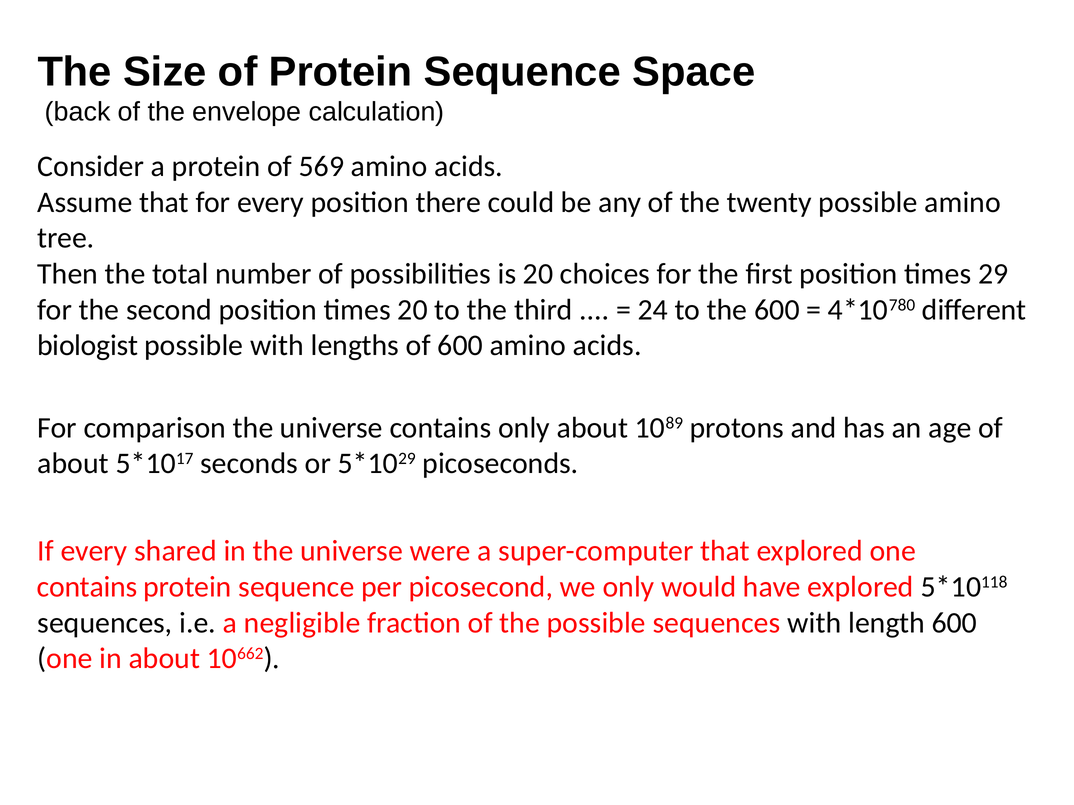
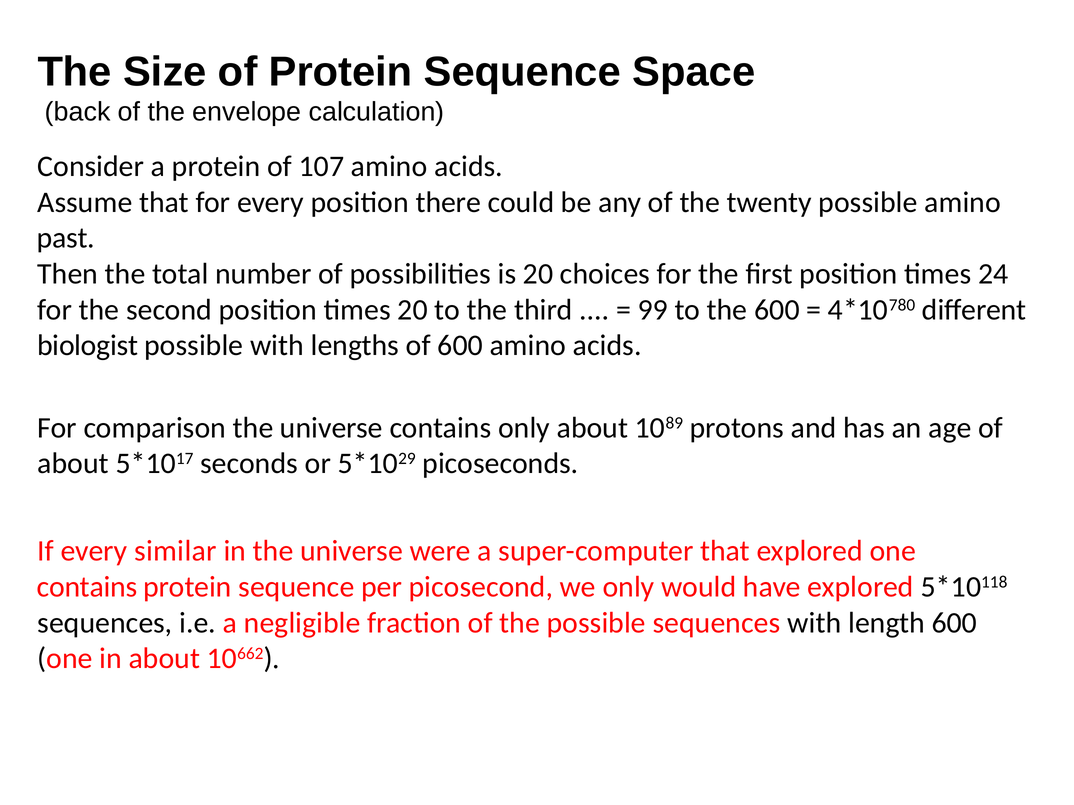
569: 569 -> 107
tree: tree -> past
29: 29 -> 24
24: 24 -> 99
shared: shared -> similar
